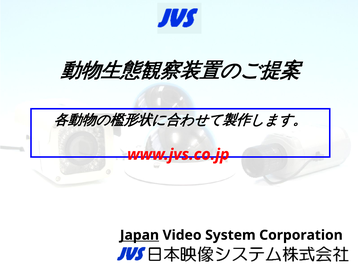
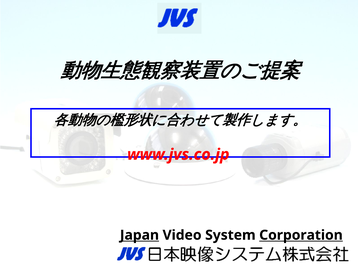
Corporation underline: none -> present
